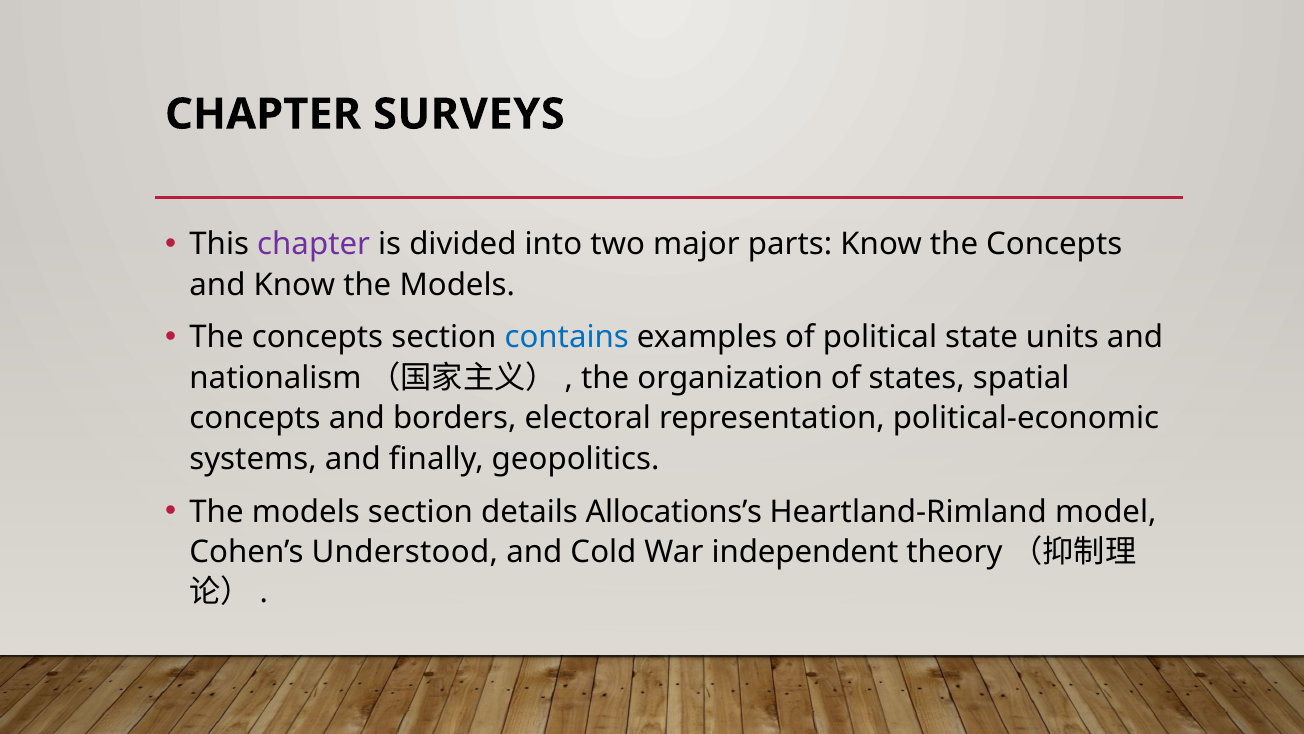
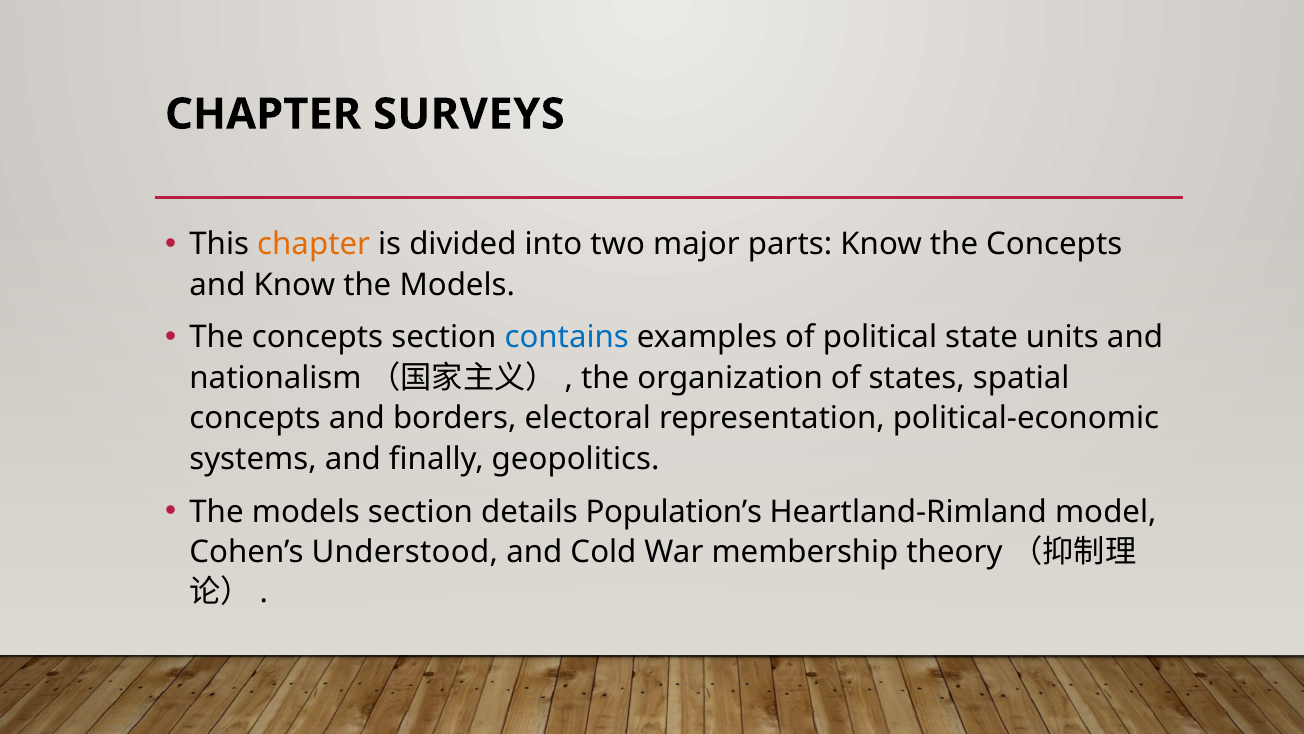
chapter at (314, 244) colour: purple -> orange
Allocations’s: Allocations’s -> Population’s
independent: independent -> membership
